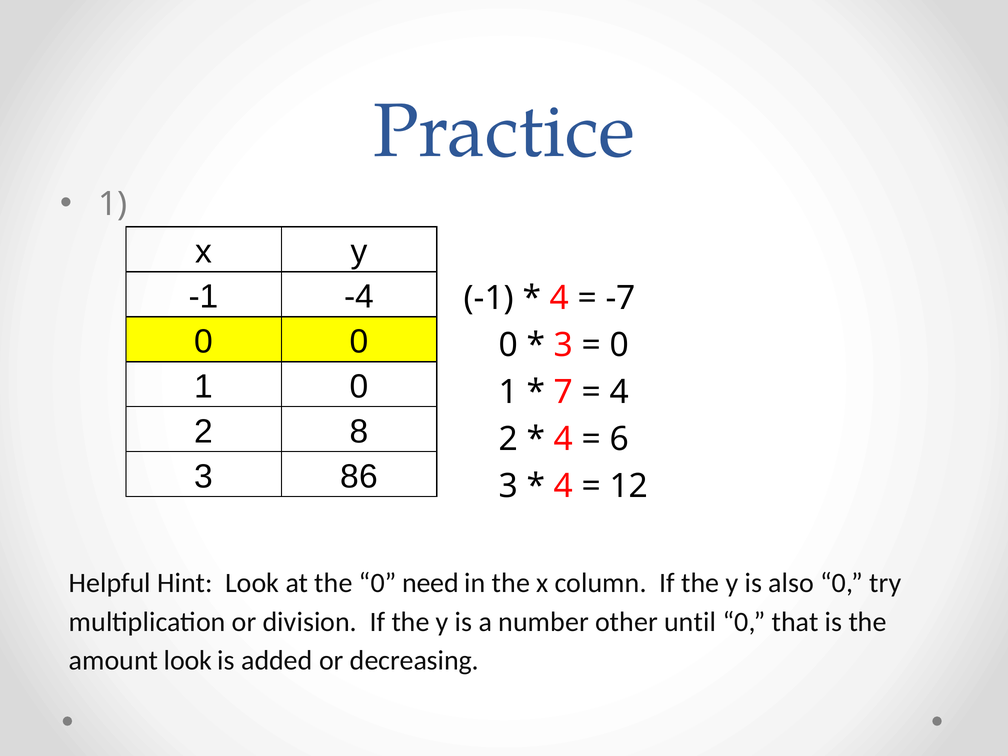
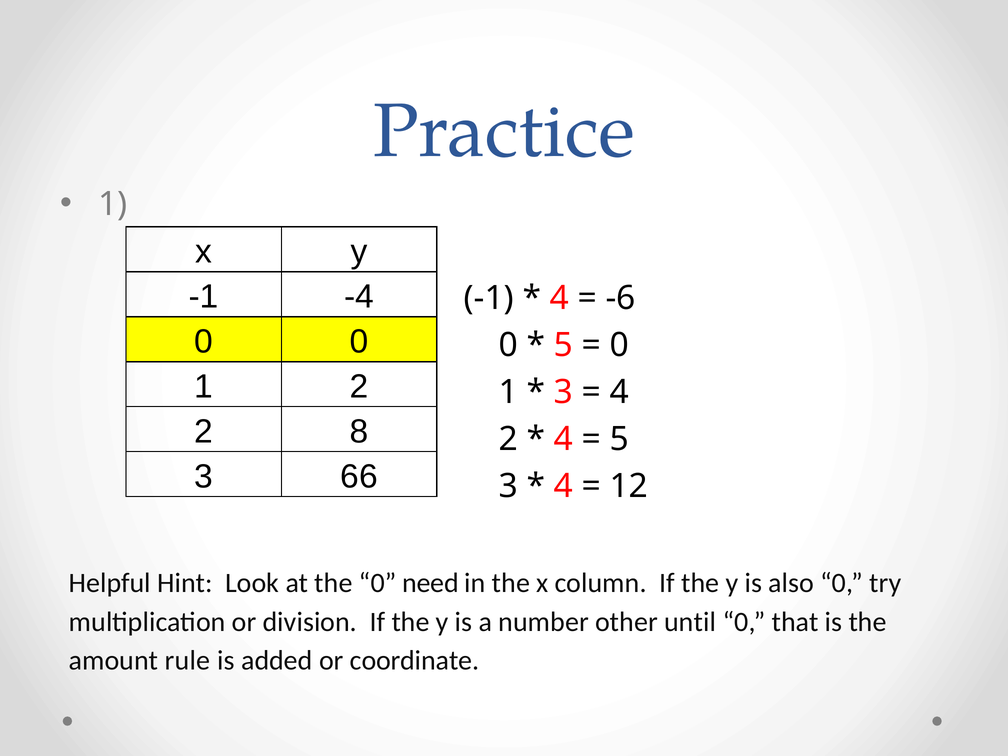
-7: -7 -> -6
3 at (563, 345): 3 -> 5
1 0: 0 -> 2
7 at (563, 392): 7 -> 3
6 at (619, 439): 6 -> 5
86: 86 -> 66
amount look: look -> rule
decreasing: decreasing -> coordinate
